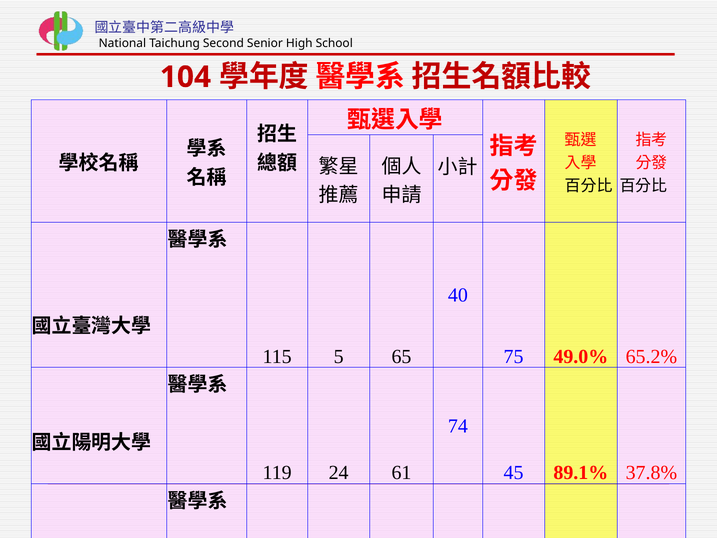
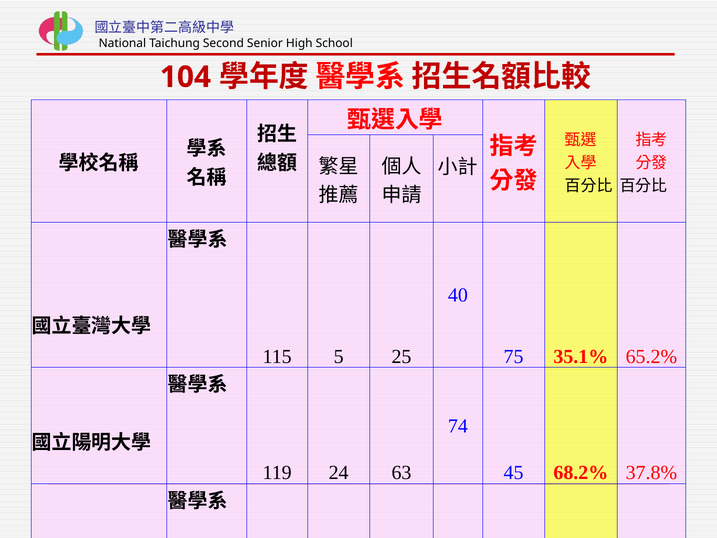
5 65: 65 -> 25
49.0%: 49.0% -> 35.1%
61: 61 -> 63
89.1%: 89.1% -> 68.2%
